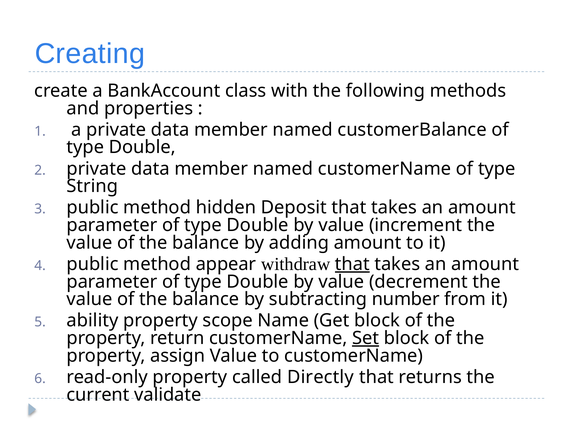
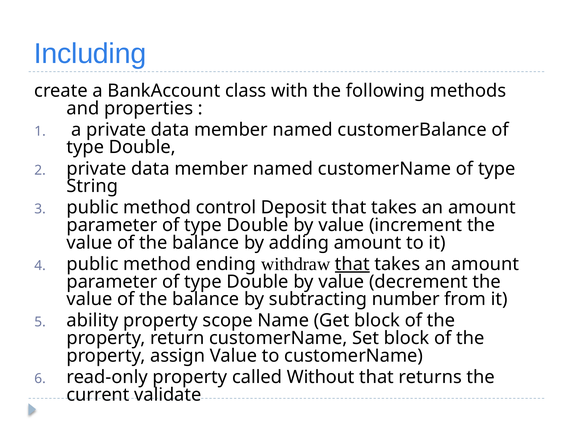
Creating: Creating -> Including
hidden: hidden -> control
appear: appear -> ending
Set underline: present -> none
Directly: Directly -> Without
